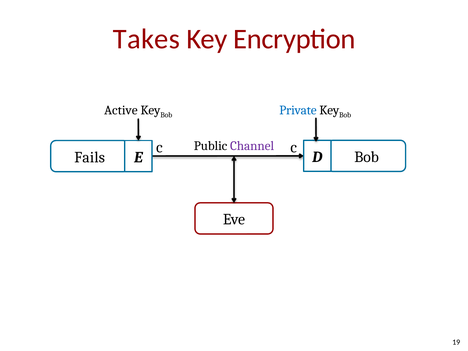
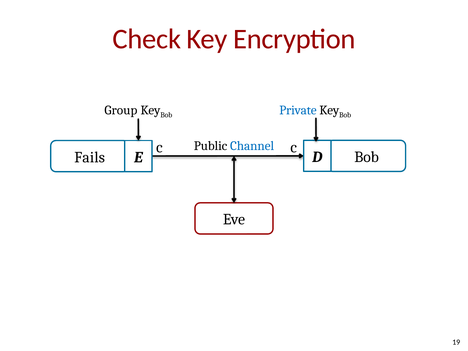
Takes: Takes -> Check
Active: Active -> Group
Channel colour: purple -> blue
